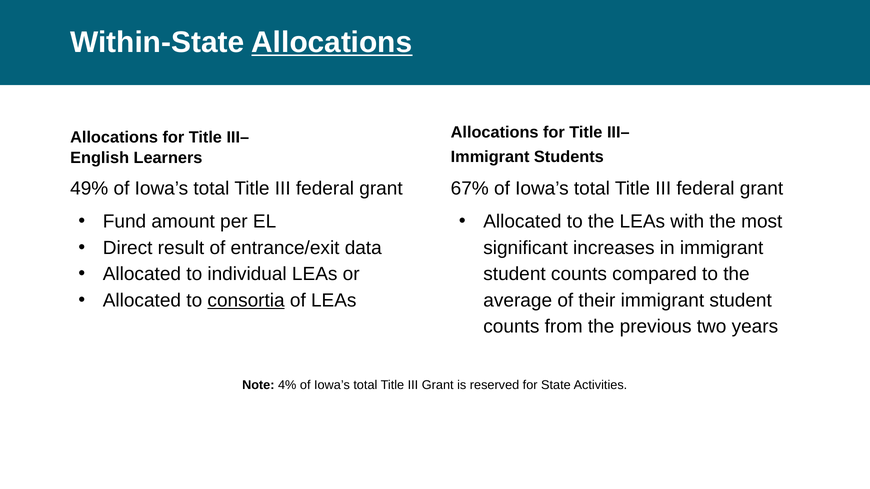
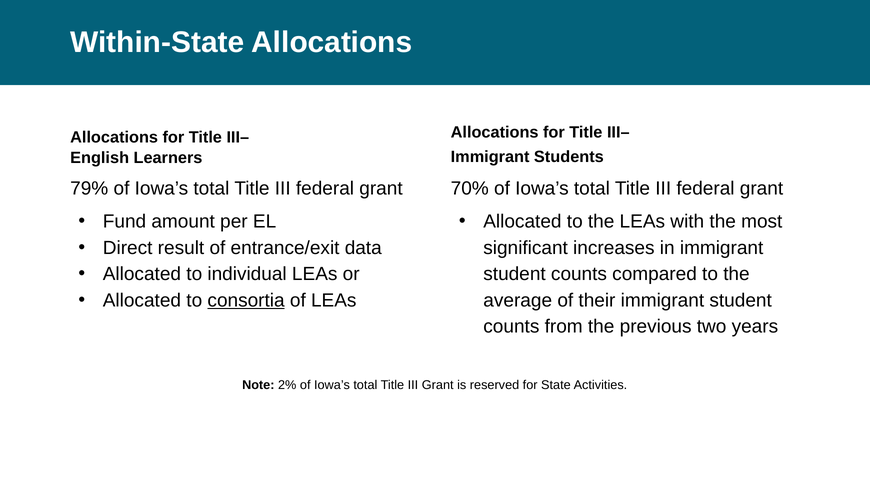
Allocations at (332, 42) underline: present -> none
49%: 49% -> 79%
67%: 67% -> 70%
4%: 4% -> 2%
